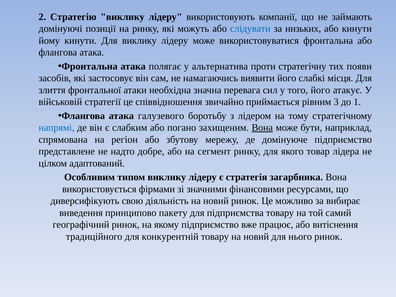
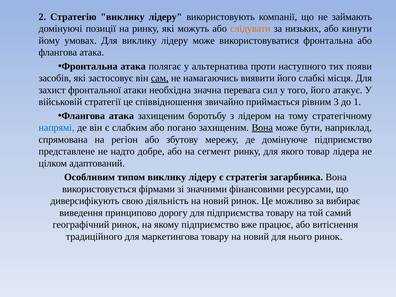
слідувати colour: blue -> orange
йому кинути: кинути -> умовах
стратегічну: стратегічну -> наступного
сам underline: none -> present
злиття: злиття -> захист
атака галузевого: галузевого -> захищеним
пакету: пакету -> дорогу
конкурентній: конкурентній -> маркетингова
